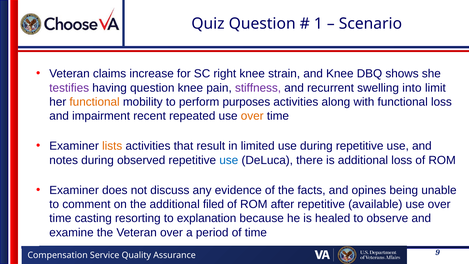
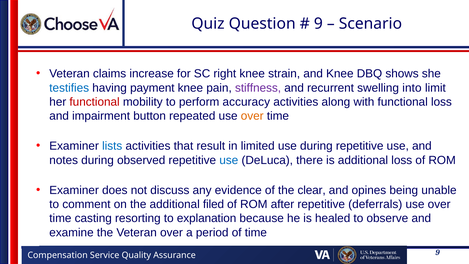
1 at (318, 24): 1 -> 9
testifies colour: purple -> blue
having question: question -> payment
functional at (95, 102) colour: orange -> red
purposes: purposes -> accuracy
recent: recent -> button
lists colour: orange -> blue
facts: facts -> clear
available: available -> deferrals
